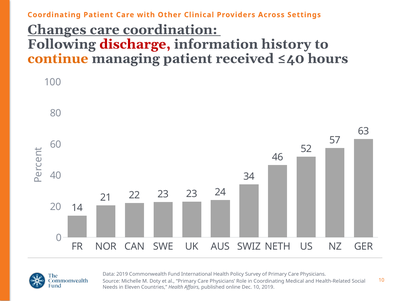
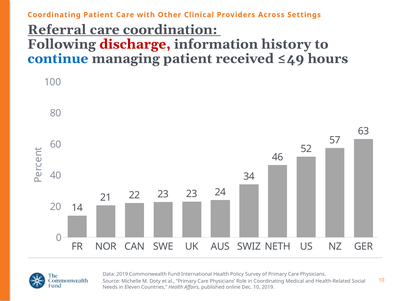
Changes: Changes -> Referral
continue colour: orange -> blue
≤40: ≤40 -> ≤49
